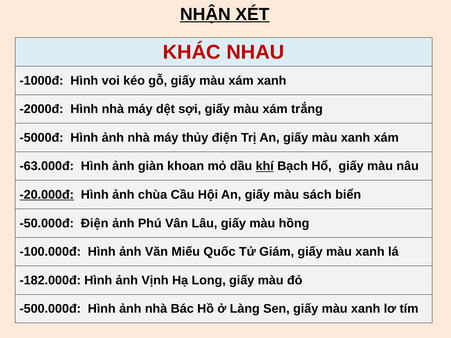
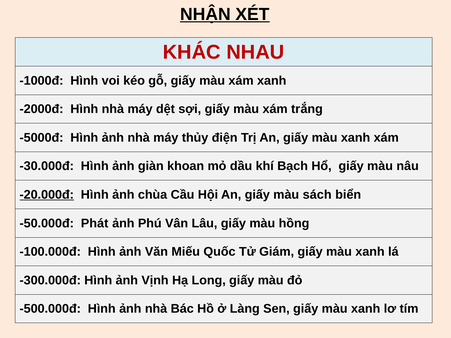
-63.000đ: -63.000đ -> -30.000đ
khí underline: present -> none
-50.000đ Điện: Điện -> Phát
-182.000đ: -182.000đ -> -300.000đ
